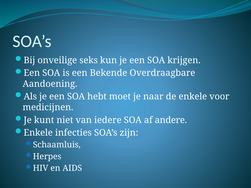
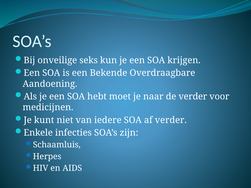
de enkele: enkele -> verder
af andere: andere -> verder
